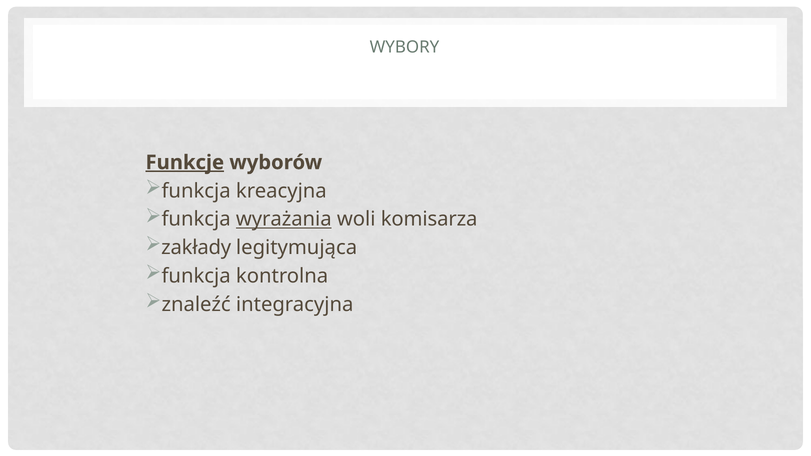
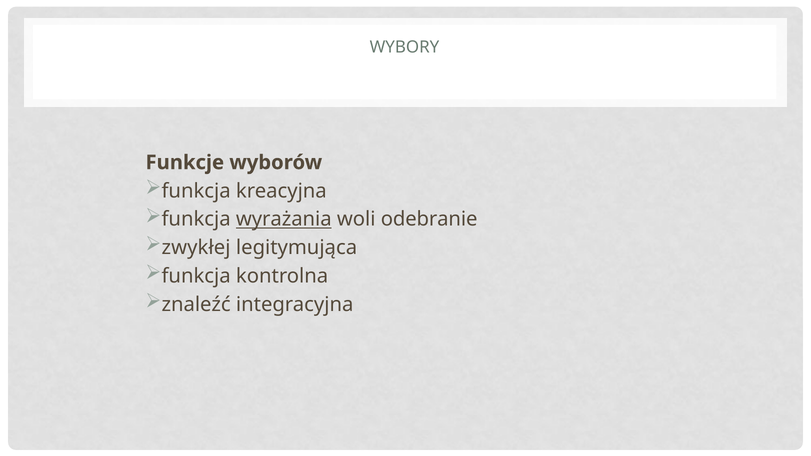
Funkcje underline: present -> none
komisarza: komisarza -> odebranie
zakłady: zakłady -> zwykłej
